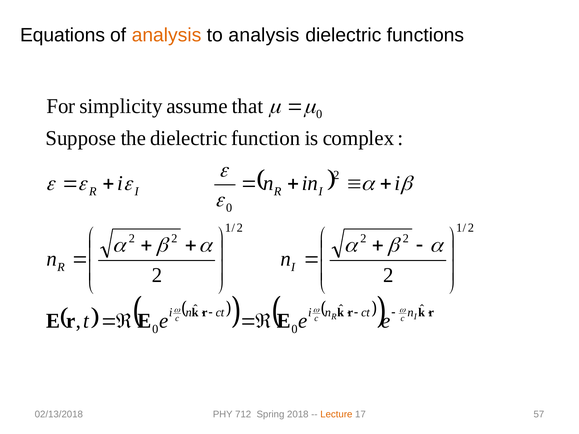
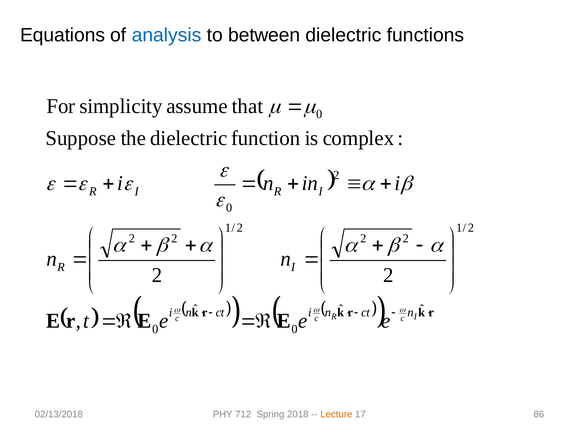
analysis at (167, 35) colour: orange -> blue
to analysis: analysis -> between
57: 57 -> 86
